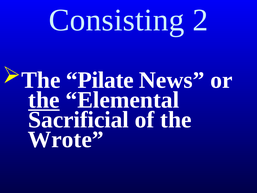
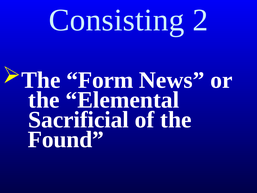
Pilate: Pilate -> Form
the at (44, 100) underline: present -> none
Wrote: Wrote -> Found
